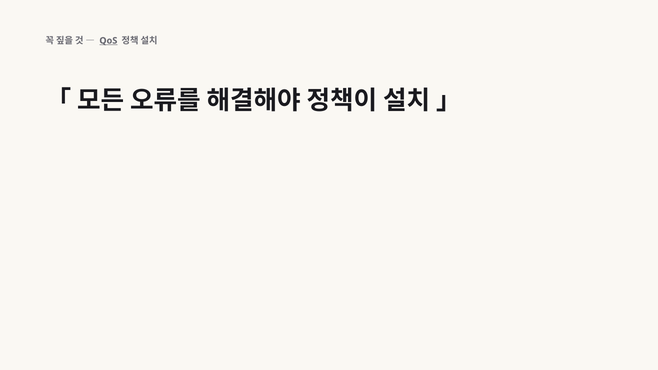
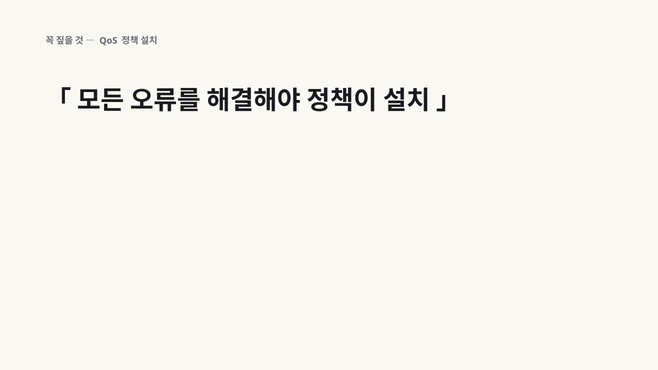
QoS underline: present -> none
